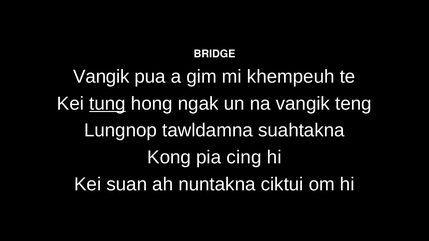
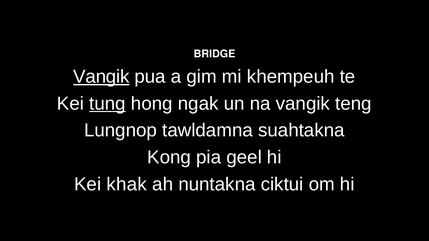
Vangik at (101, 77) underline: none -> present
cing: cing -> geel
suan: suan -> khak
